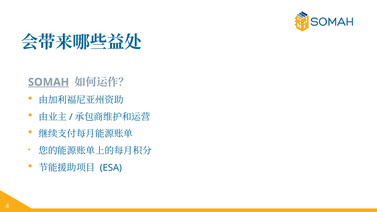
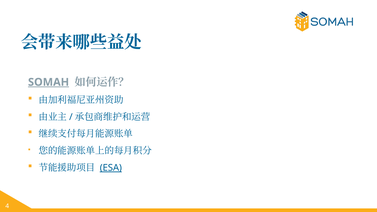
ESA underline: none -> present
